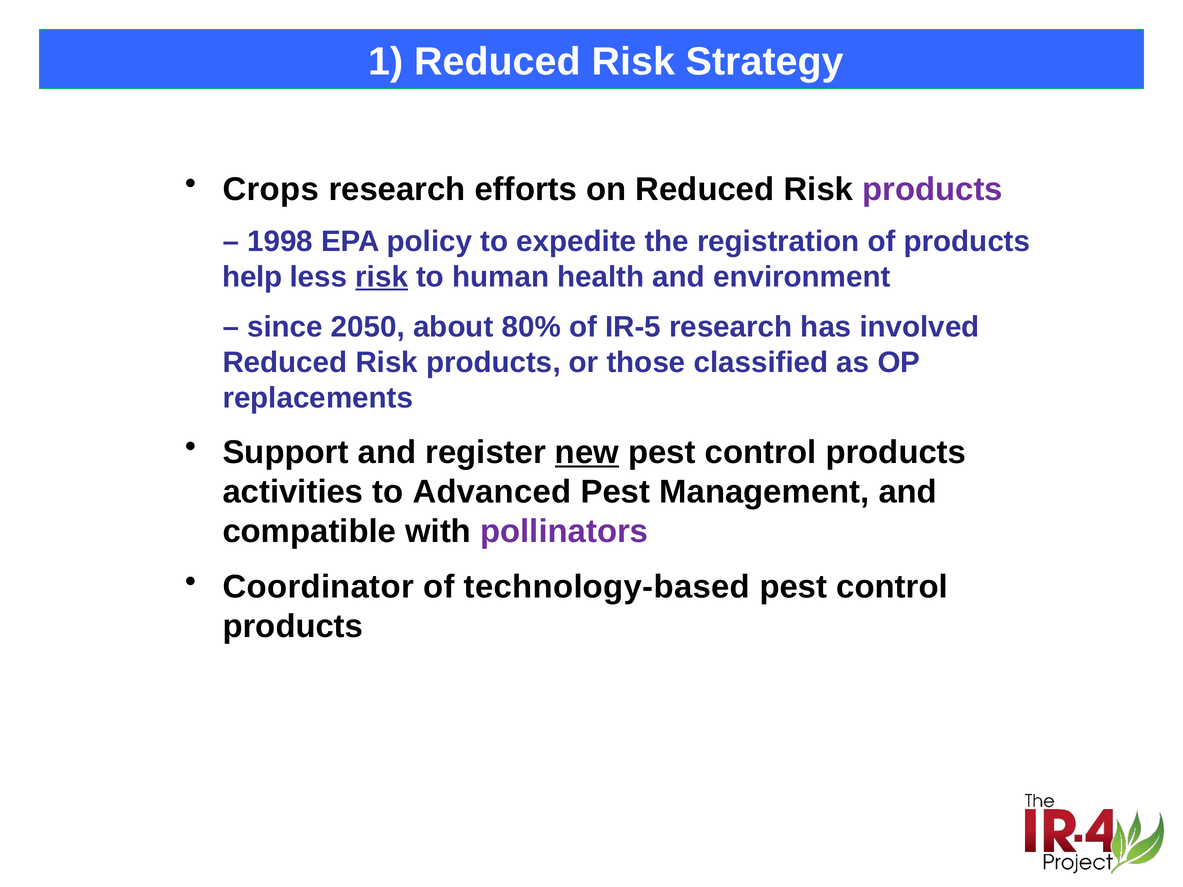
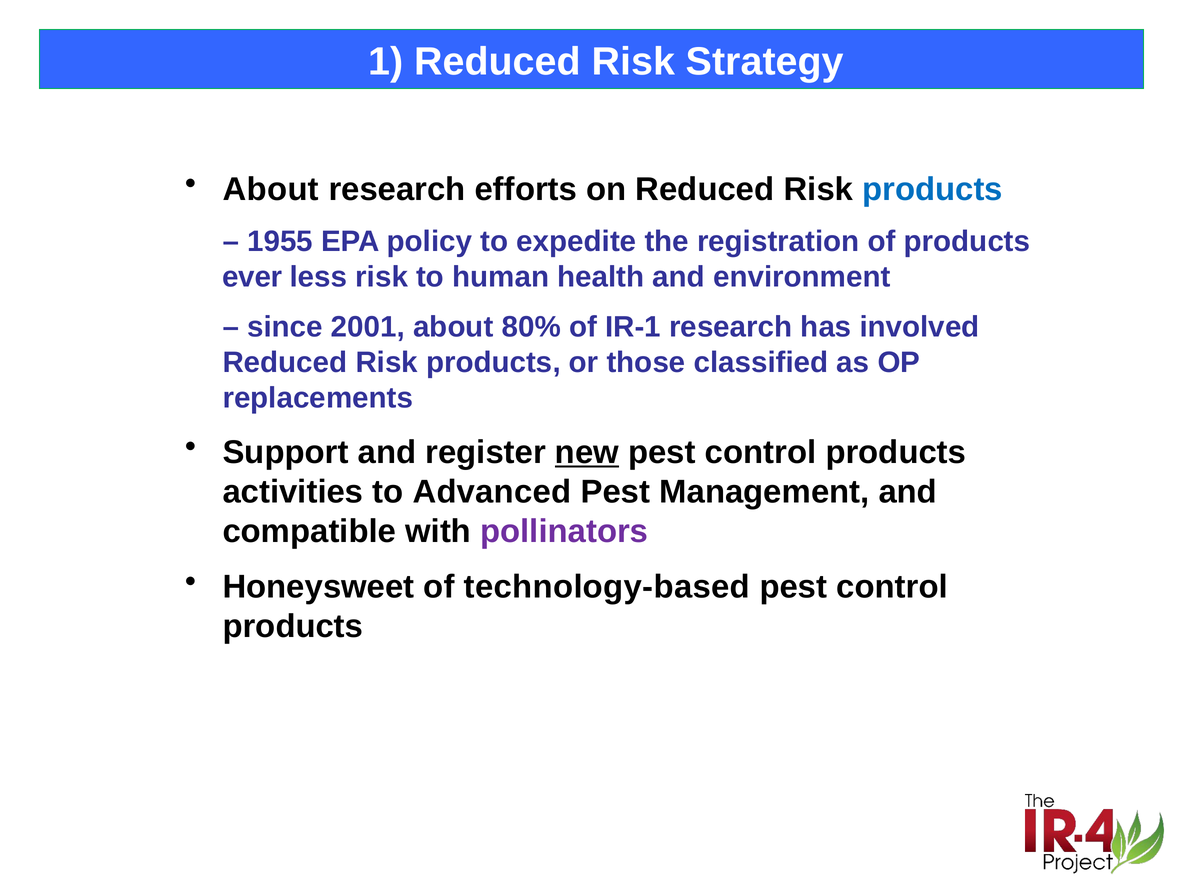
Crops at (271, 189): Crops -> About
products at (932, 189) colour: purple -> blue
1998: 1998 -> 1955
help: help -> ever
risk at (382, 277) underline: present -> none
2050: 2050 -> 2001
IR-5: IR-5 -> IR-1
Coordinator: Coordinator -> Honeysweet
